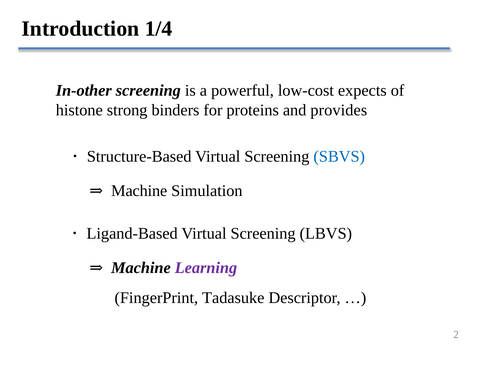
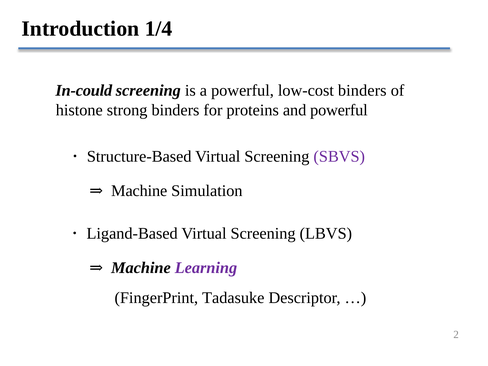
In-other: In-other -> In-could
low-cost expects: expects -> binders
and provides: provides -> powerful
SBVS colour: blue -> purple
